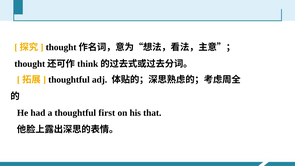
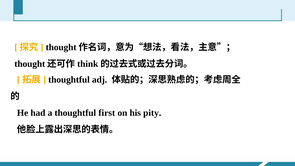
that: that -> pity
